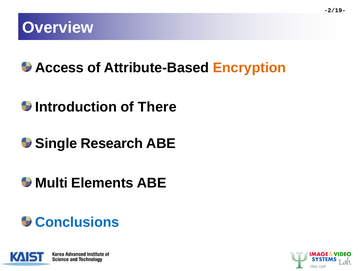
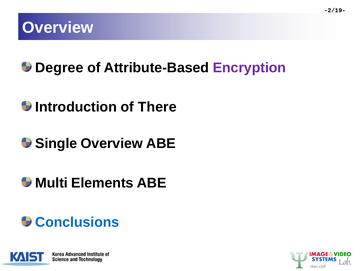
Access: Access -> Degree
Encryption colour: orange -> purple
Single Research: Research -> Overview
